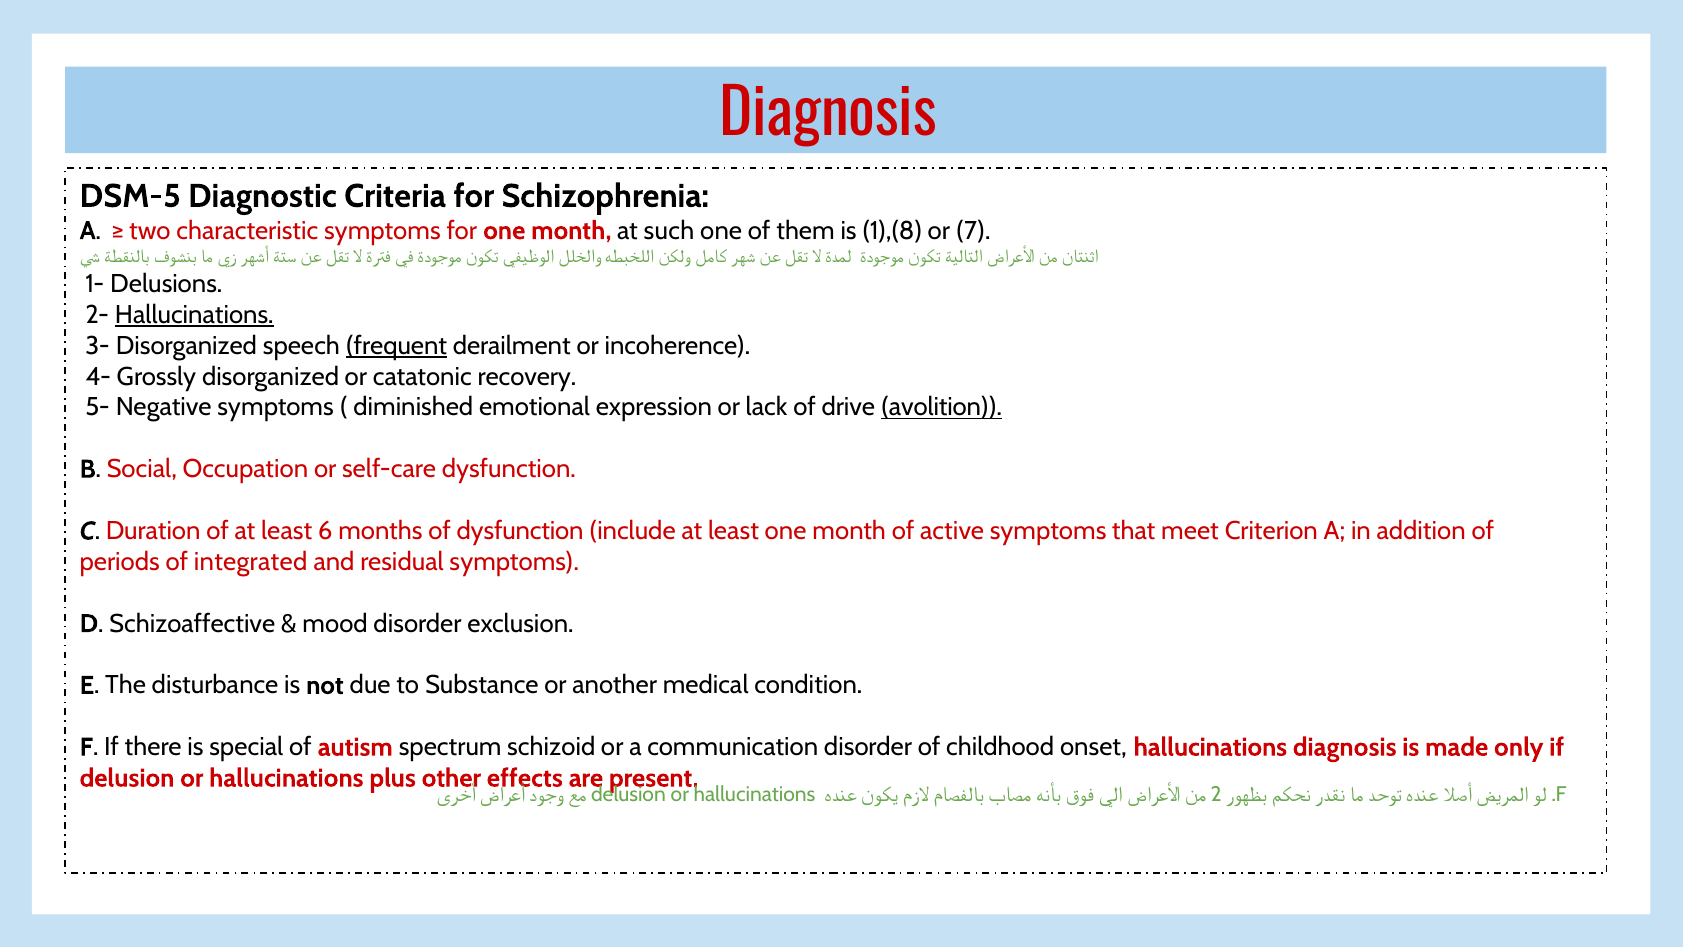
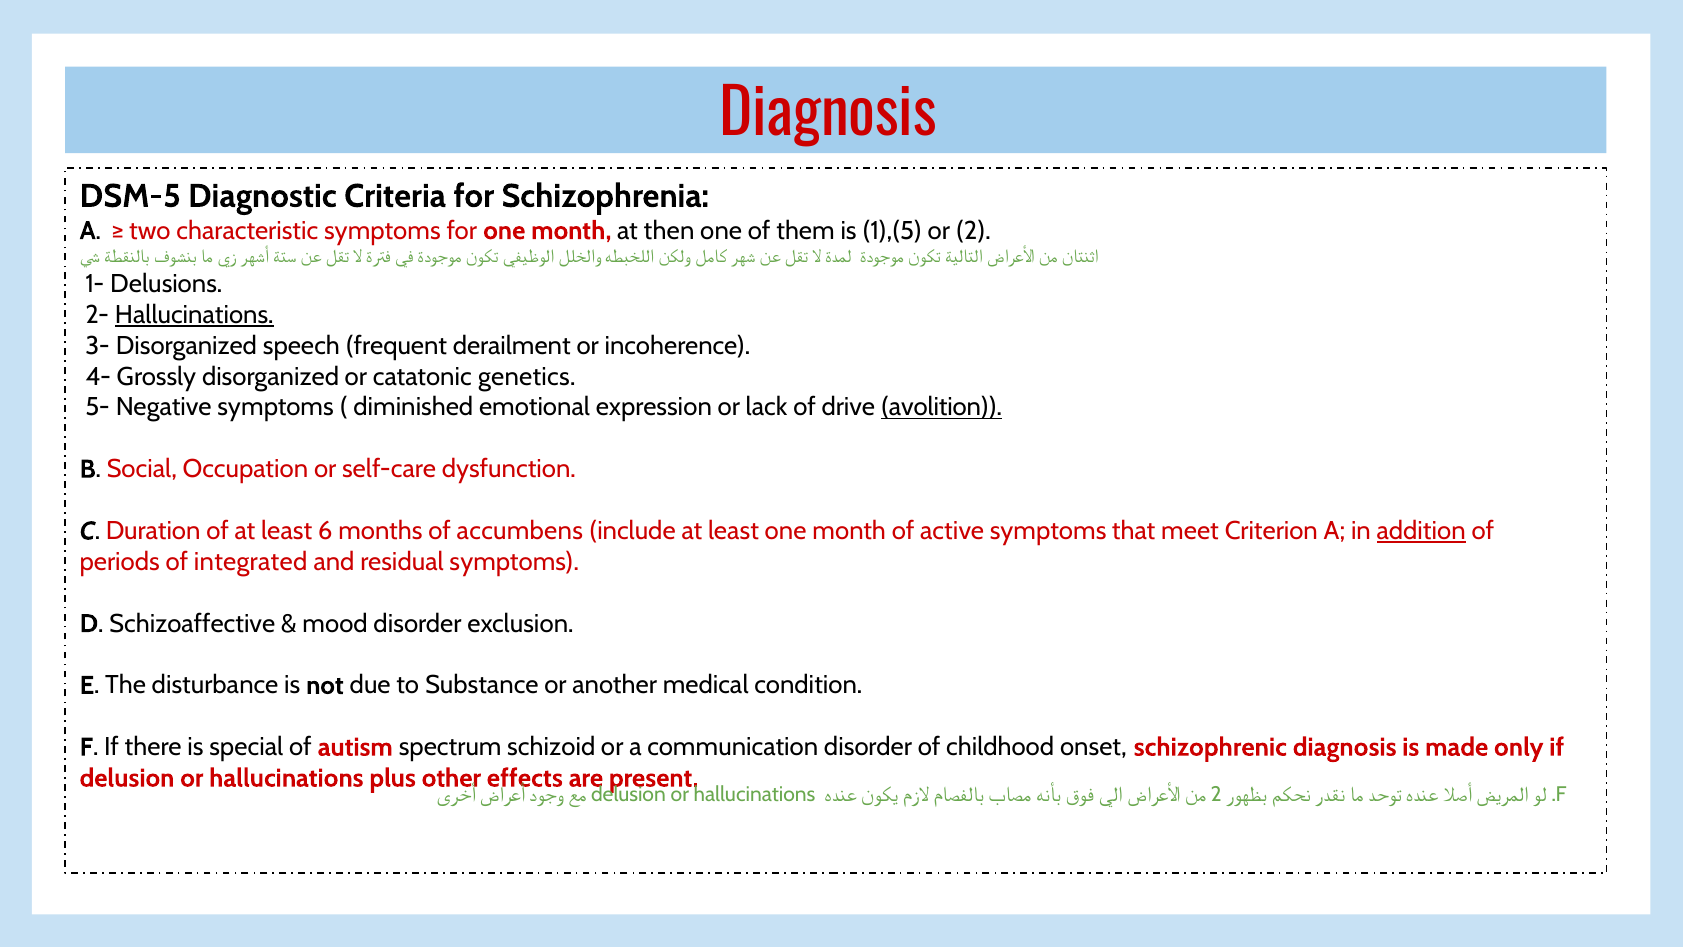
such: such -> then
1),(8: 1),(8 -> 1),(5
or 7: 7 -> 2
frequent underline: present -> none
recovery: recovery -> genetics
of dysfunction: dysfunction -> accumbens
addition underline: none -> present
onset hallucinations: hallucinations -> schizophrenic
